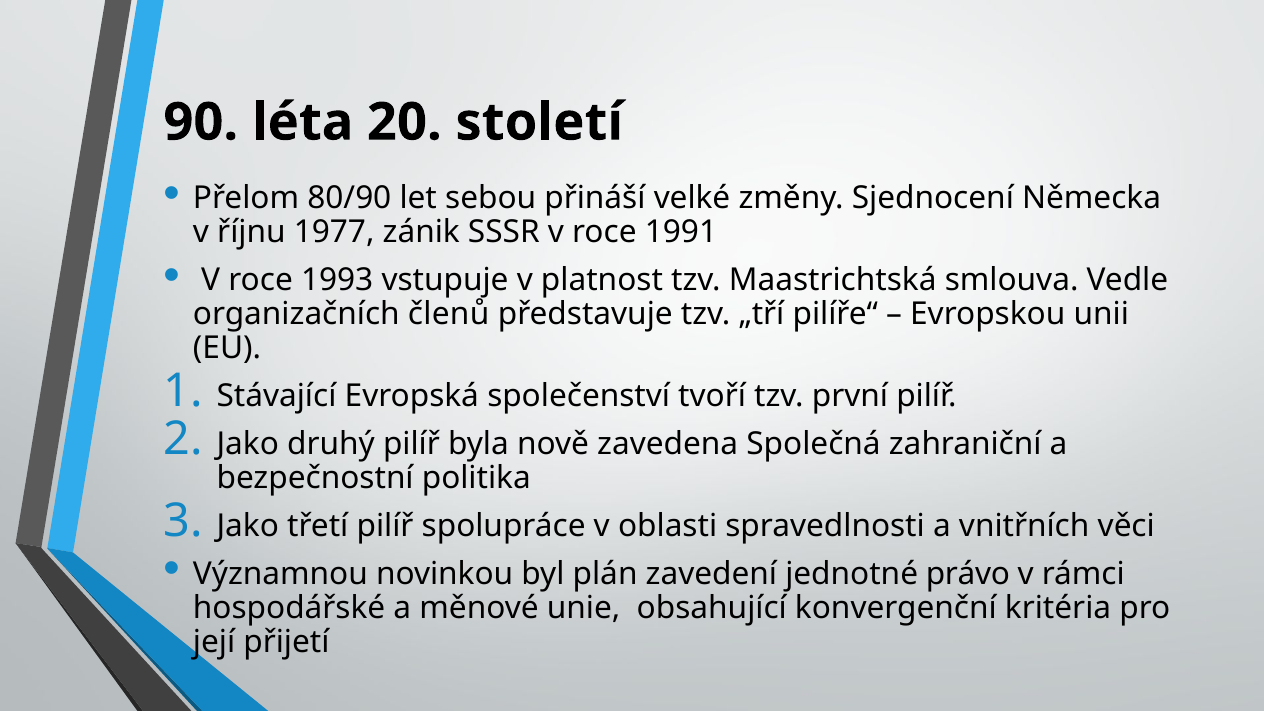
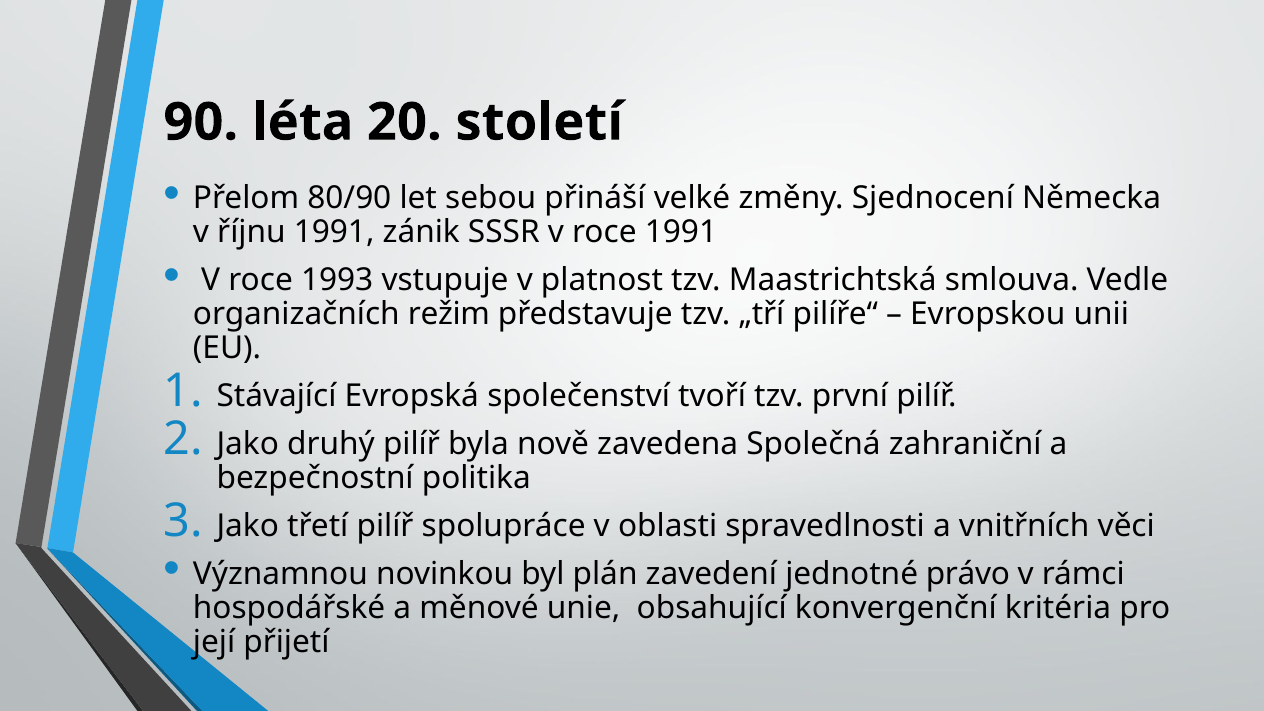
říjnu 1977: 1977 -> 1991
členů: členů -> režim
